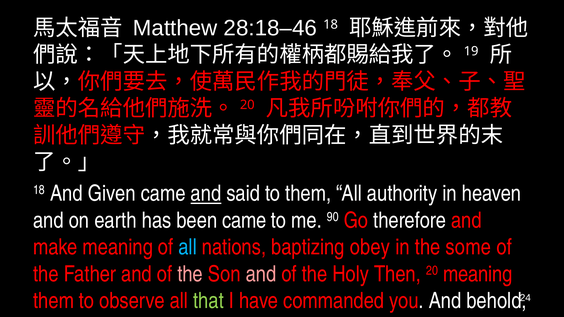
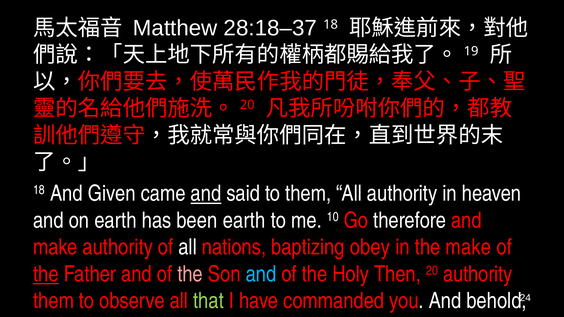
28:18–46: 28:18–46 -> 28:18–37
been came: came -> earth
90: 90 -> 10
make meaning: meaning -> authority
all at (188, 247) colour: light blue -> white
the some: some -> make
the at (46, 274) underline: none -> present
and at (261, 274) colour: pink -> light blue
20 meaning: meaning -> authority
